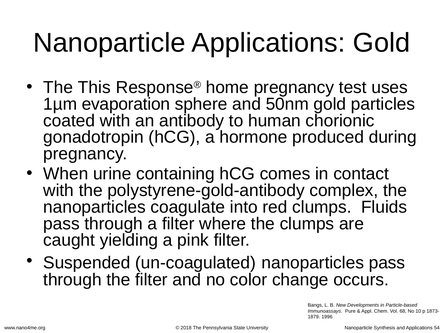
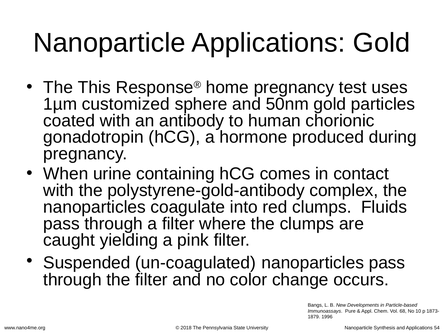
evaporation: evaporation -> customized
